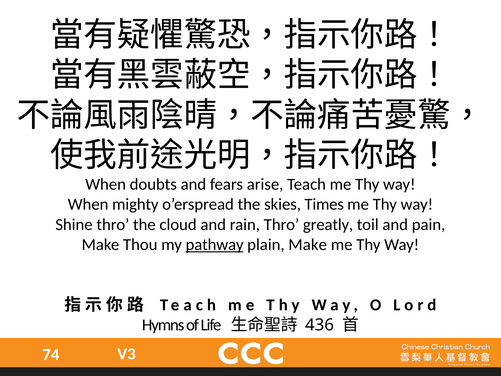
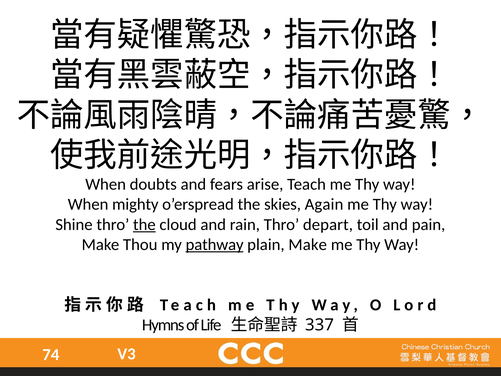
Times: Times -> Again
the at (144, 224) underline: none -> present
greatly: greatly -> depart
436: 436 -> 337
